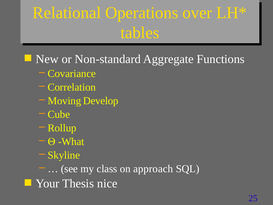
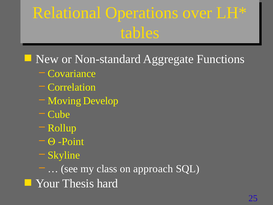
What: What -> Point
nice: nice -> hard
